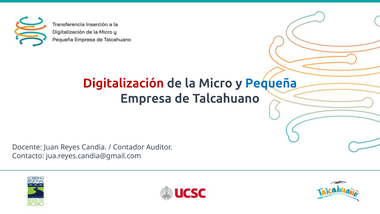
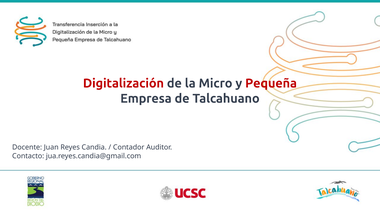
Pequeña colour: blue -> red
